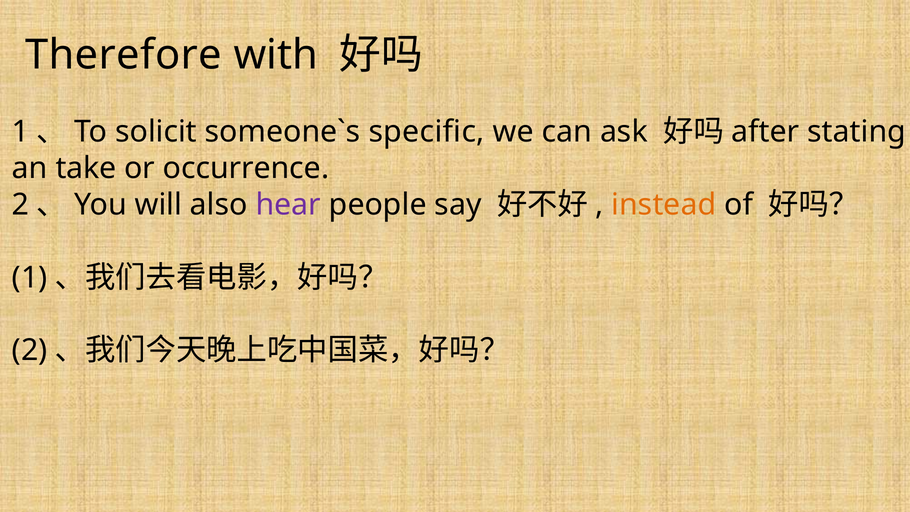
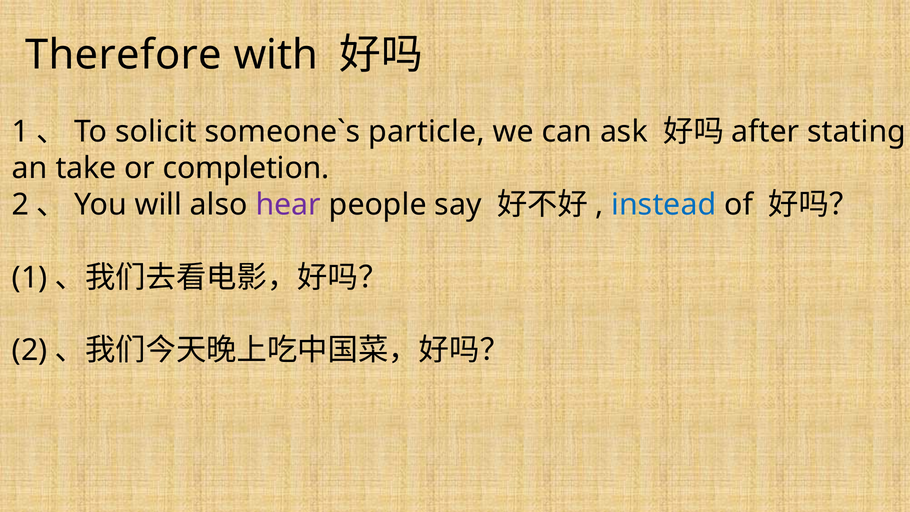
specific: specific -> particle
occurrence: occurrence -> completion
instead colour: orange -> blue
